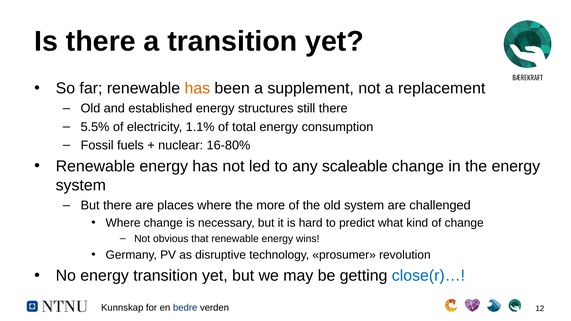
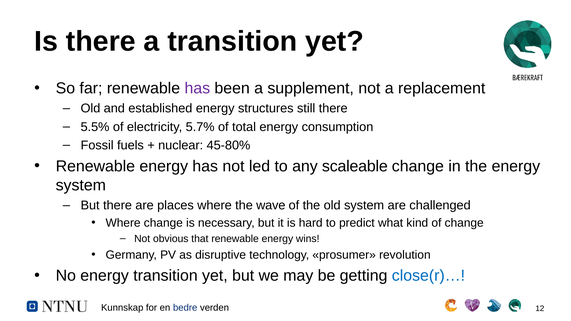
has at (197, 88) colour: orange -> purple
1.1%: 1.1% -> 5.7%
16-80%: 16-80% -> 45-80%
more: more -> wave
